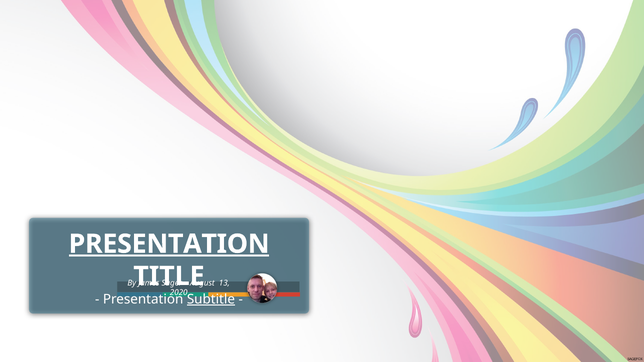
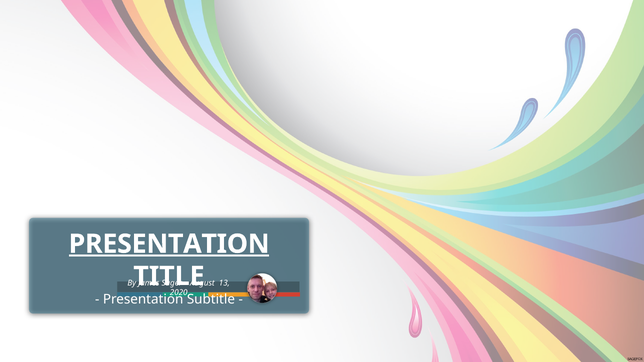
Subtitle underline: present -> none
